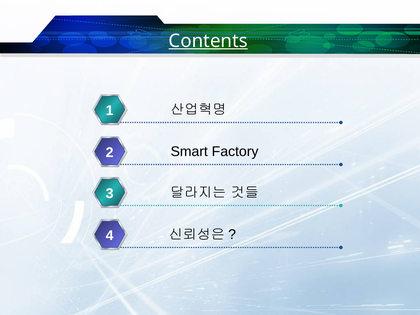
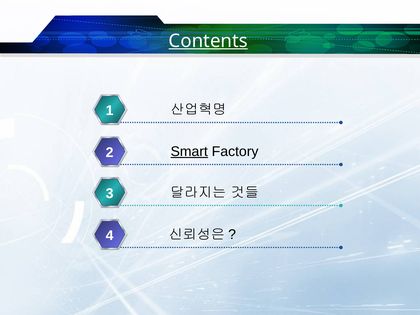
Smart underline: none -> present
